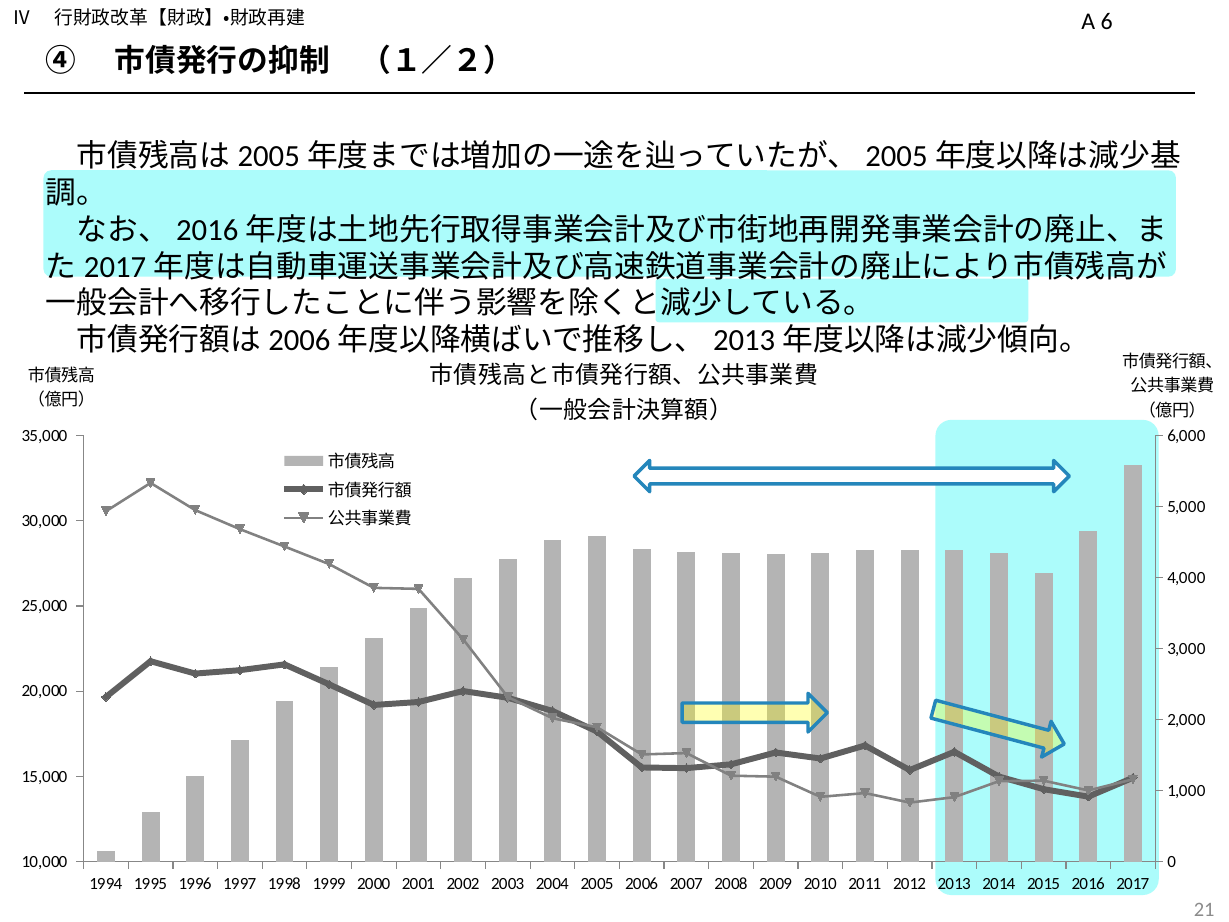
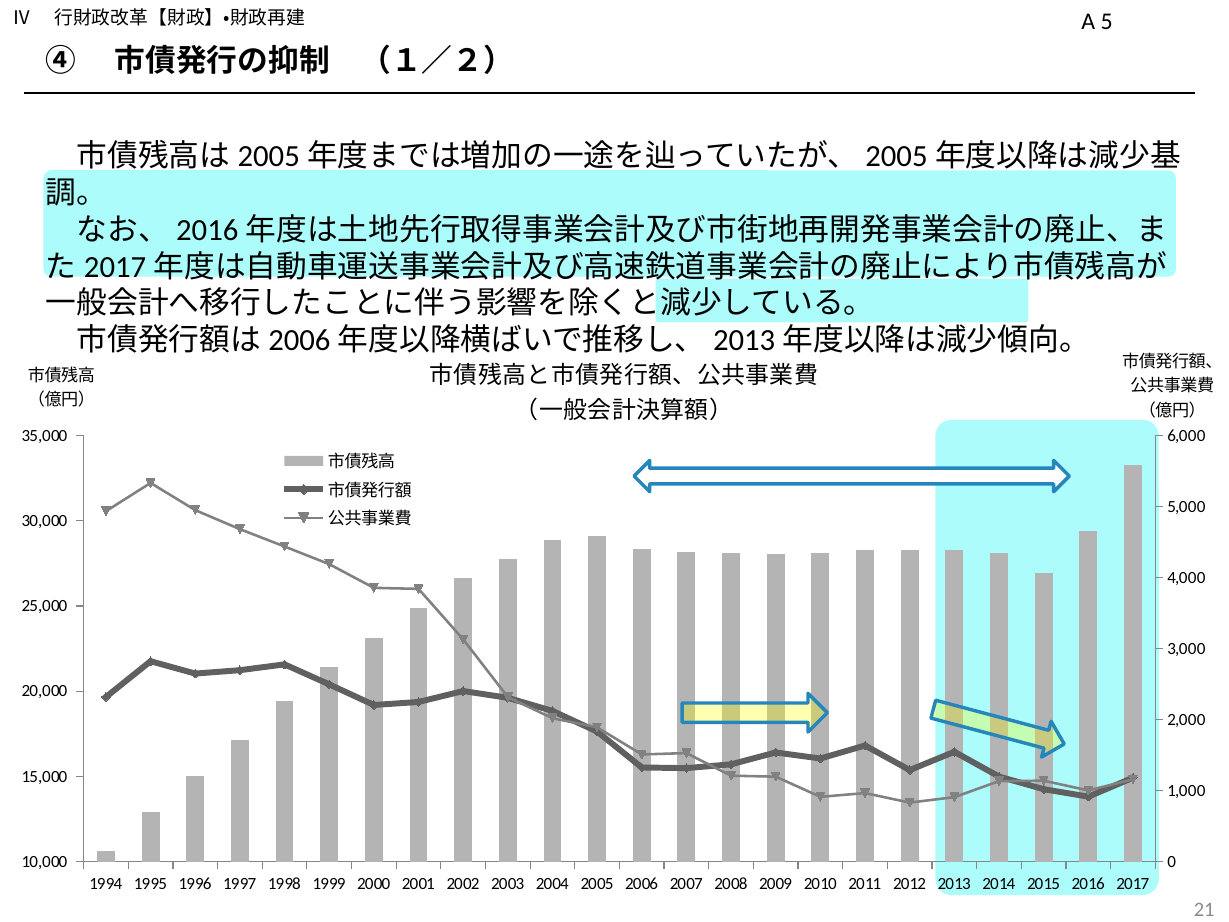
6: 6 -> 5
